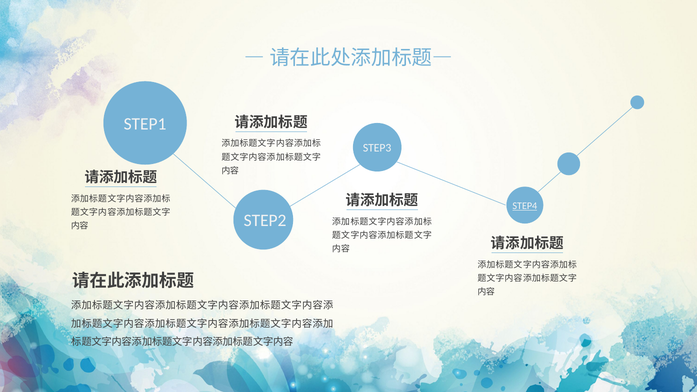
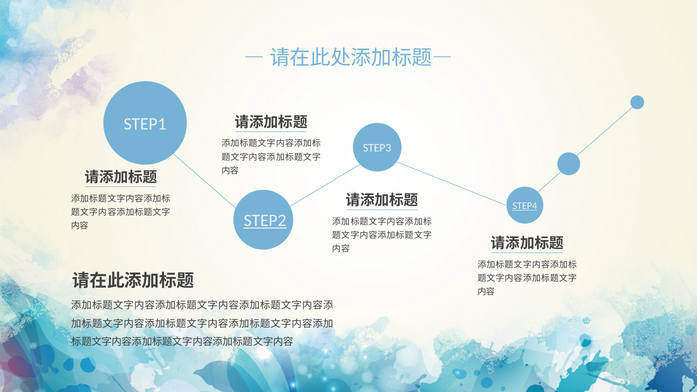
STEP2 underline: none -> present
